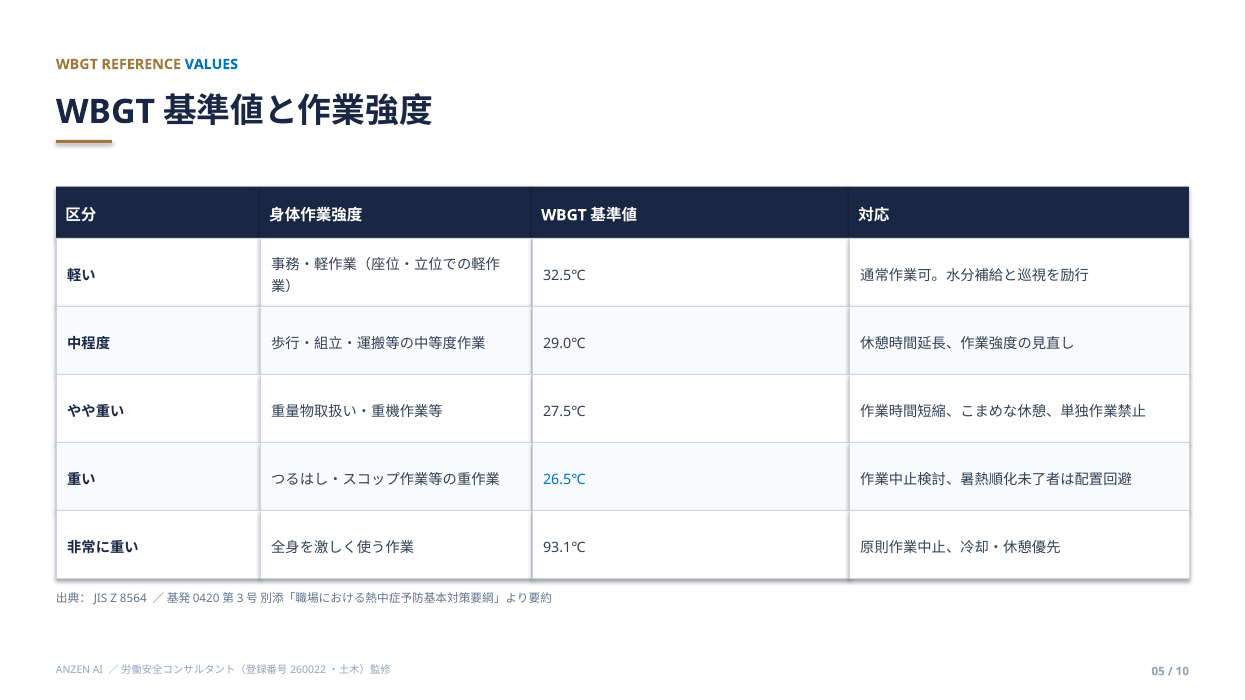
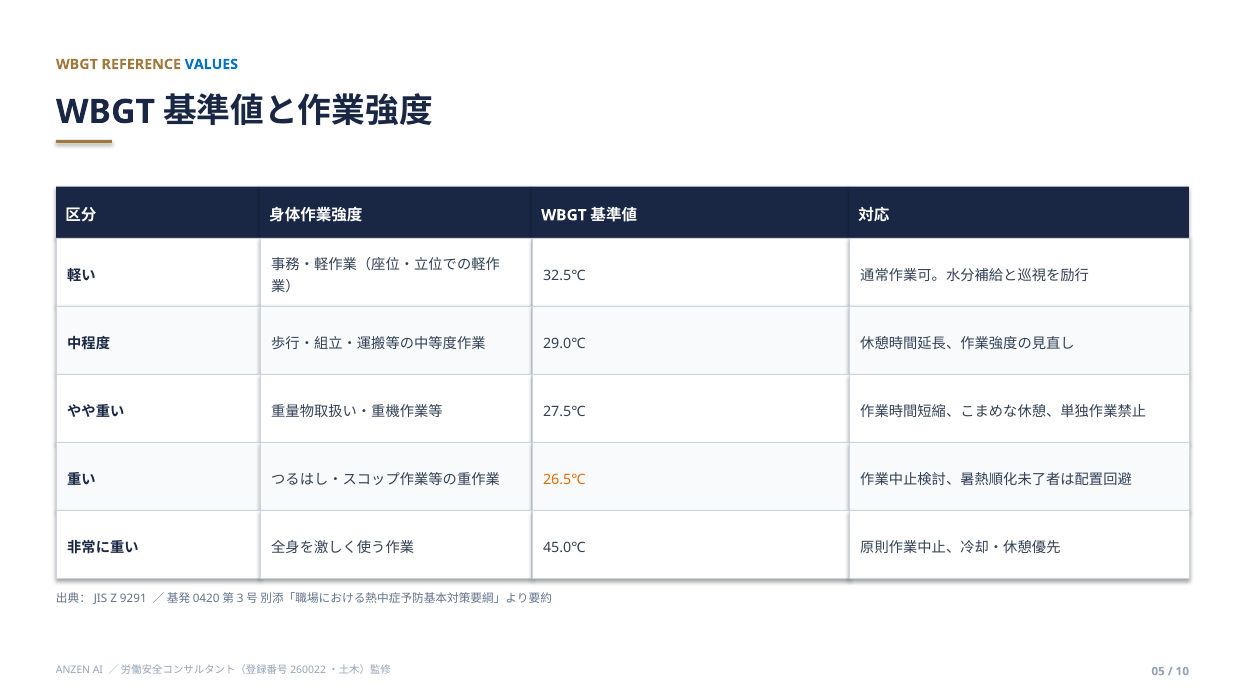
26.5℃ colour: blue -> orange
93.1℃: 93.1℃ -> 45.0℃
8564: 8564 -> 9291
